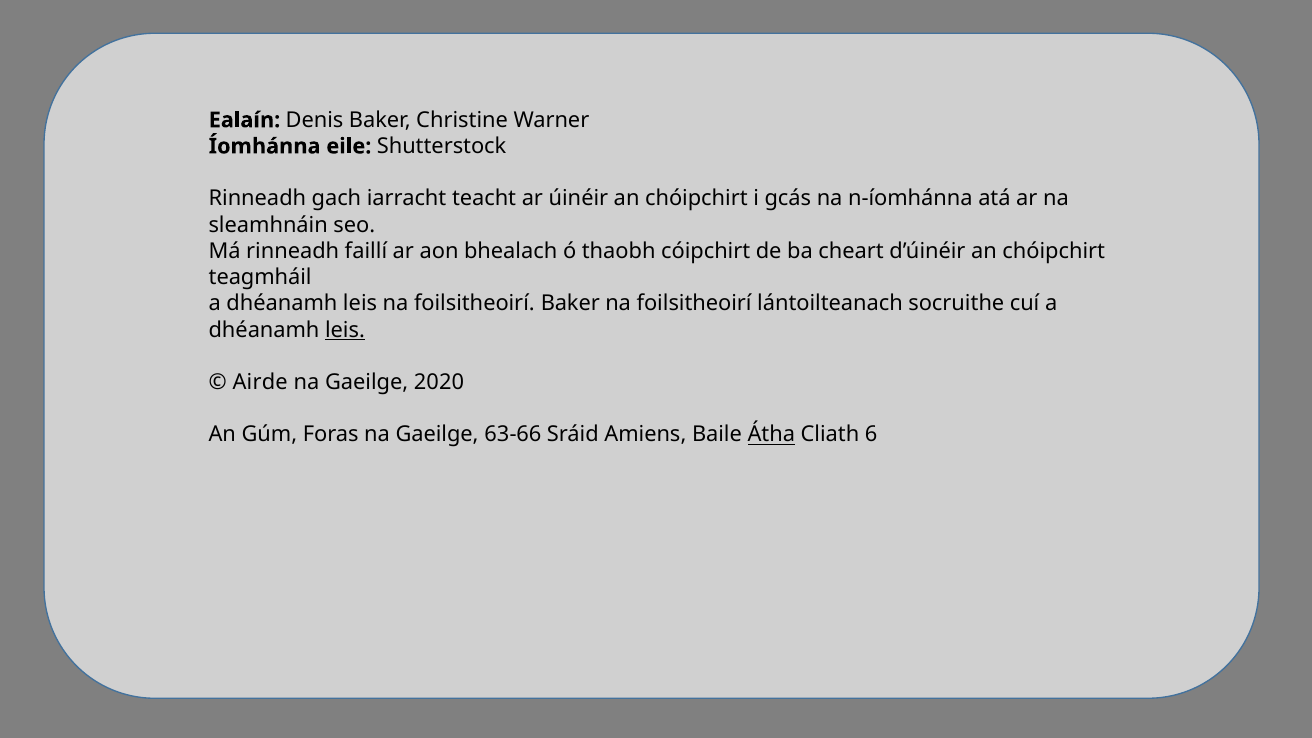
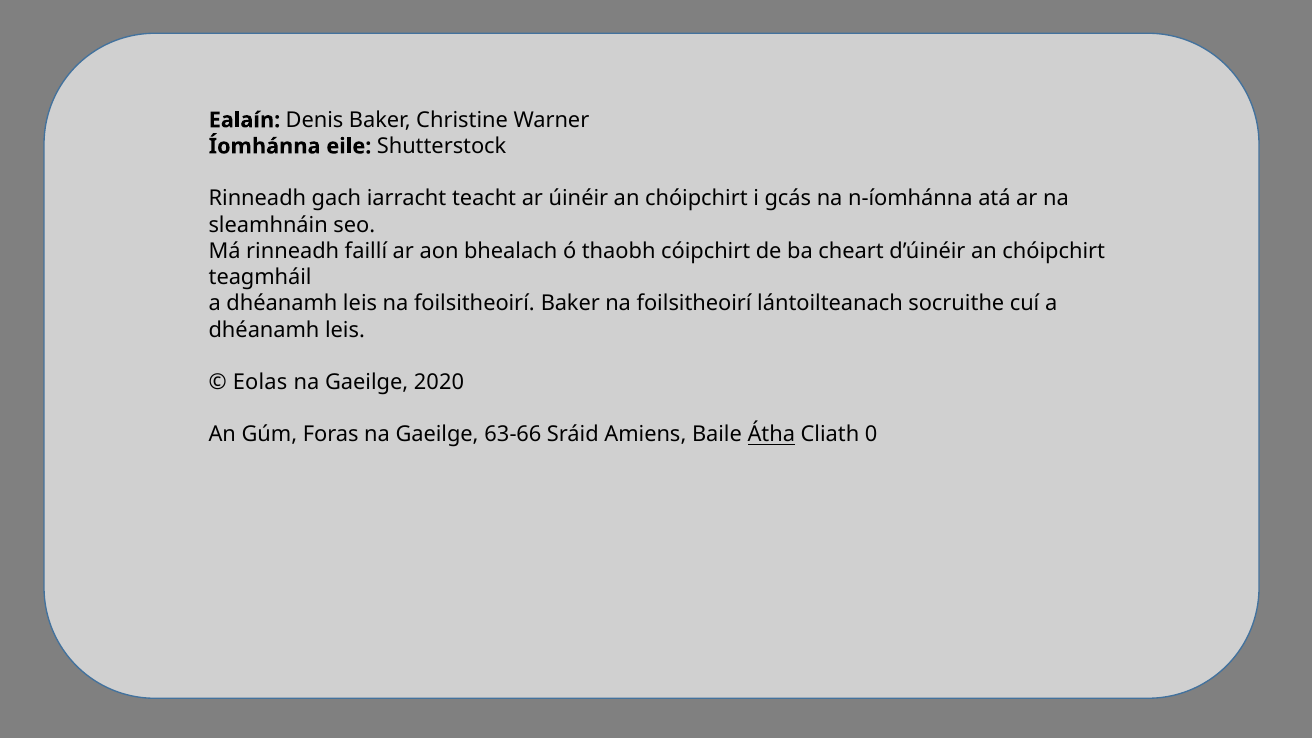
leis at (345, 330) underline: present -> none
Airde: Airde -> Eolas
6: 6 -> 0
